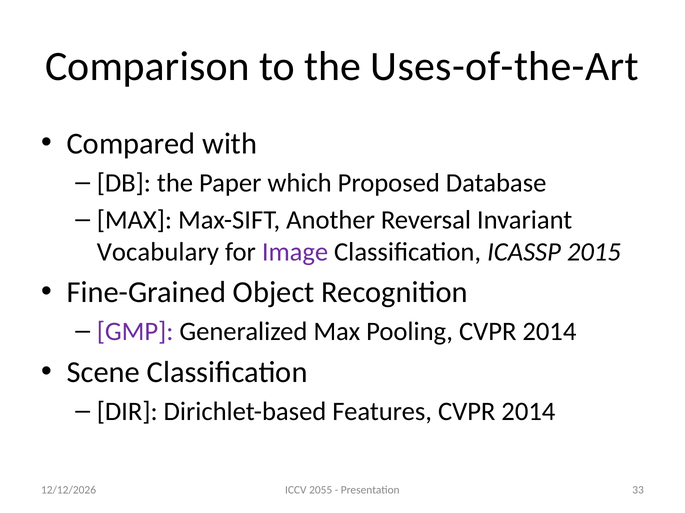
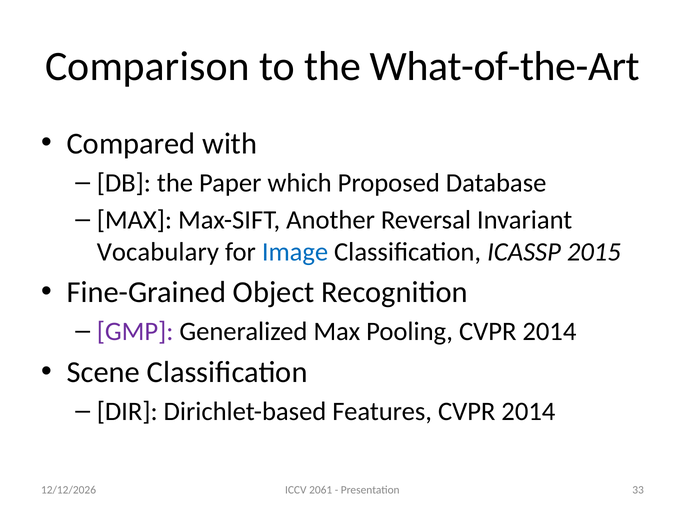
Uses-of-the-Art: Uses-of-the-Art -> What-of-the-Art
Image colour: purple -> blue
2055: 2055 -> 2061
